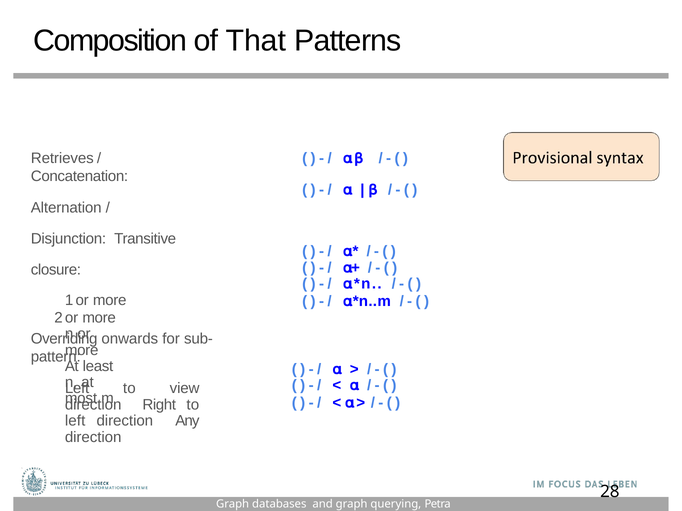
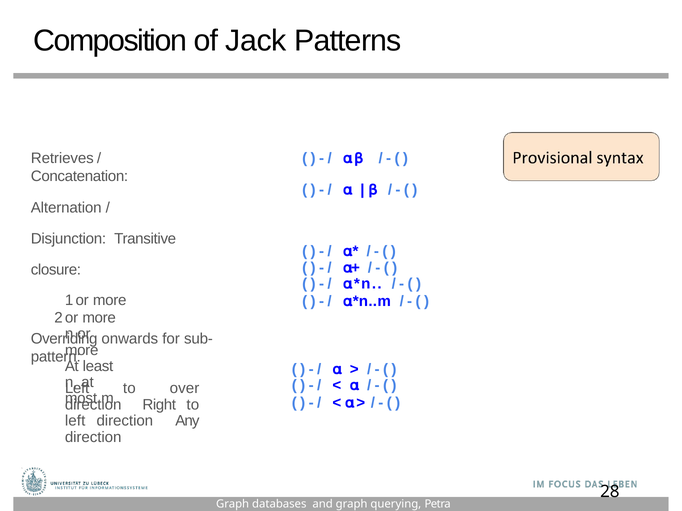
That: That -> Jack
view: view -> over
